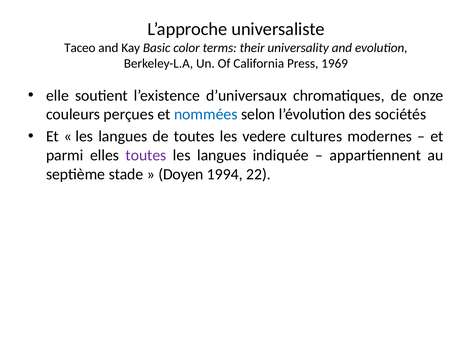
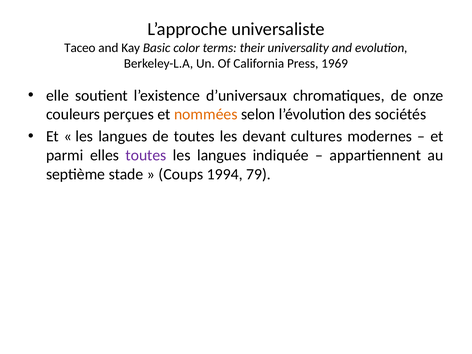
nommées colour: blue -> orange
vedere: vedere -> devant
Doyen: Doyen -> Coups
22: 22 -> 79
